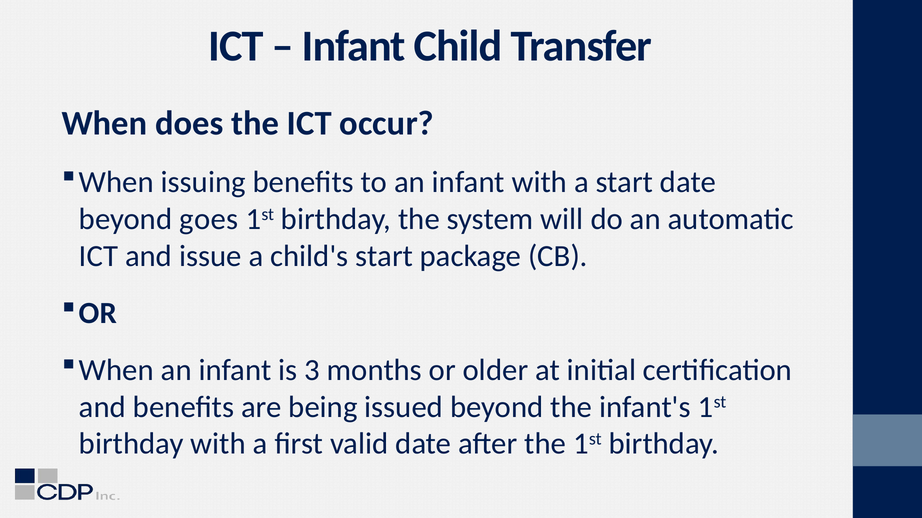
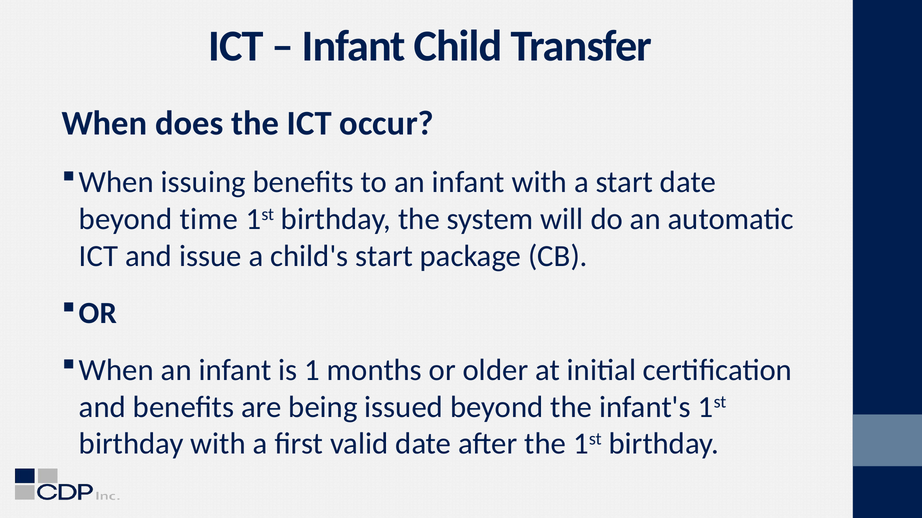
goes: goes -> time
3: 3 -> 1
